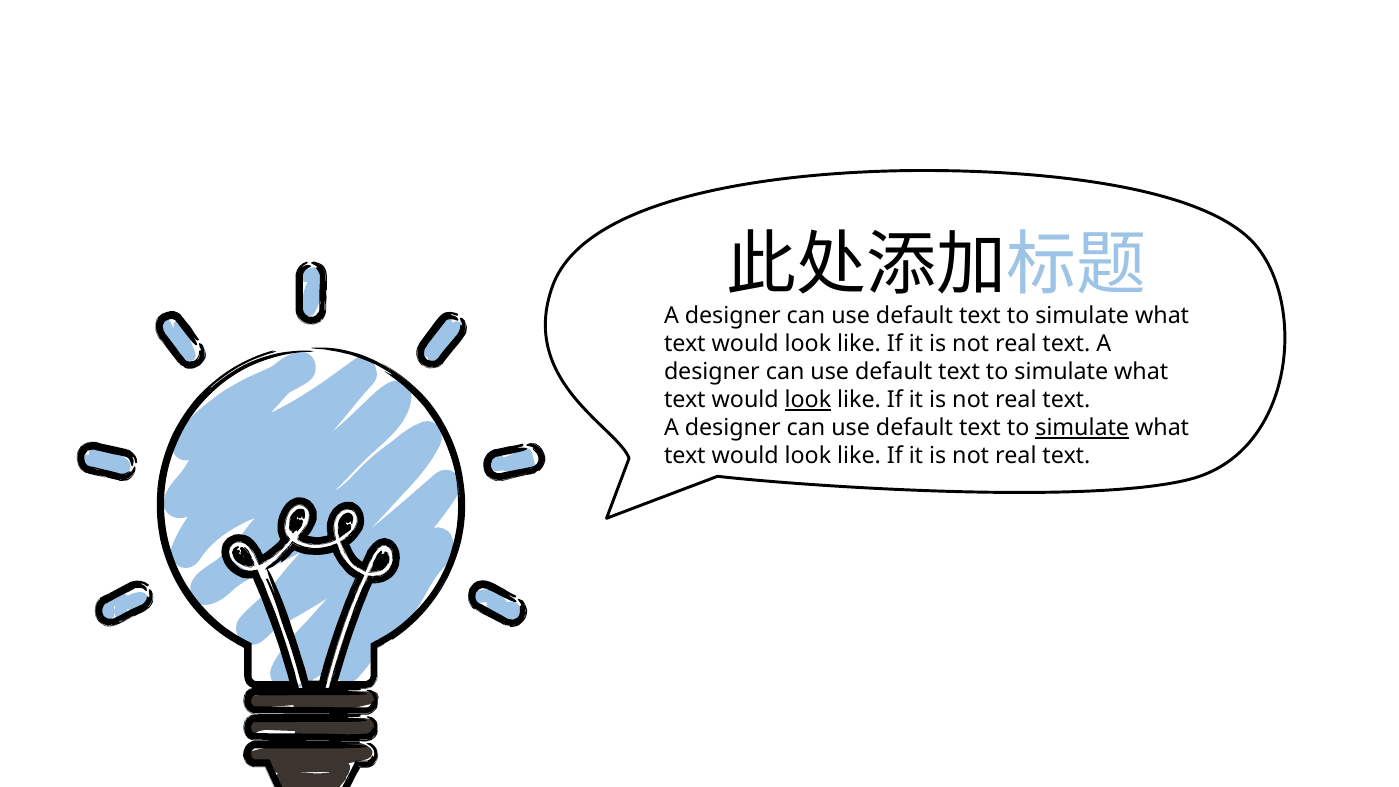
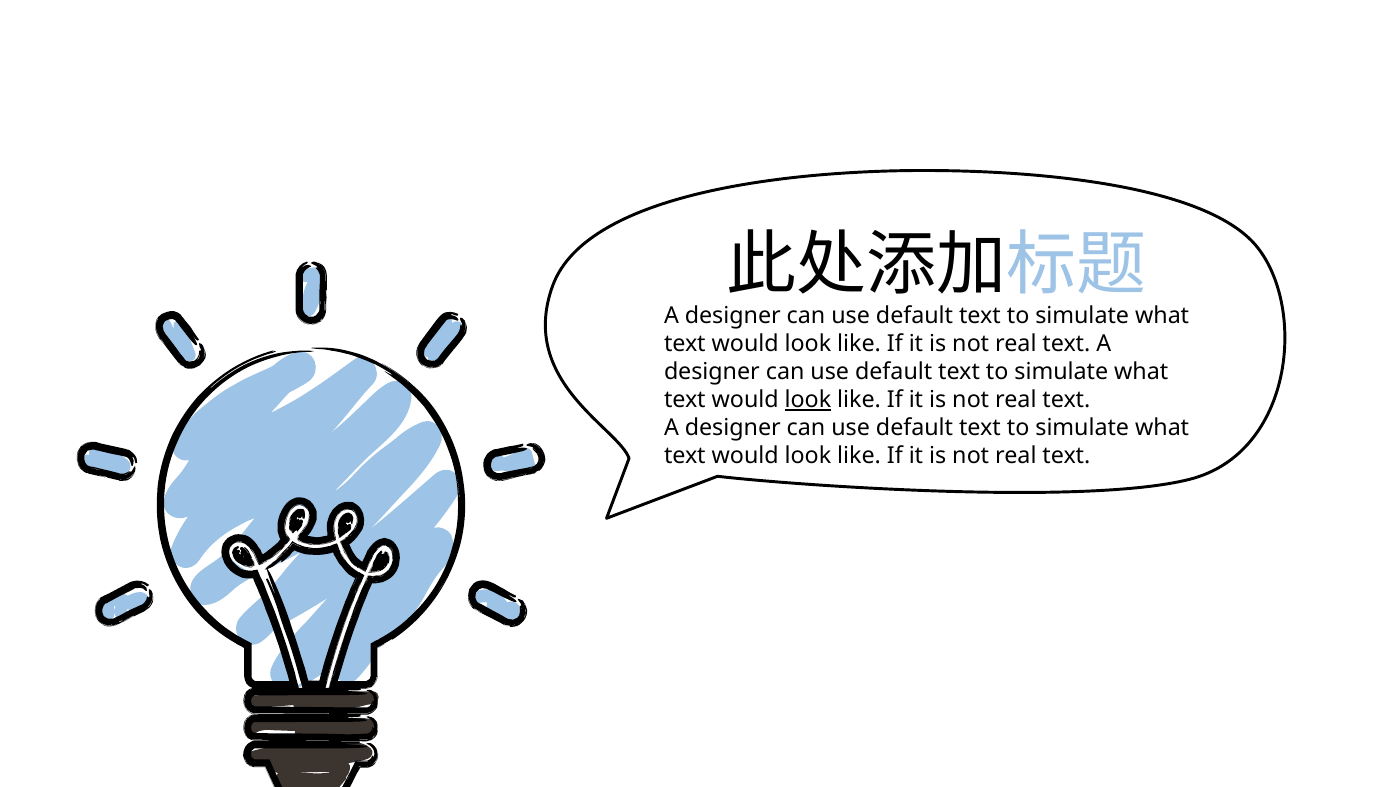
simulate at (1082, 428) underline: present -> none
